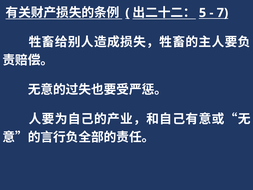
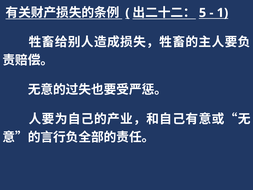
7: 7 -> 1
